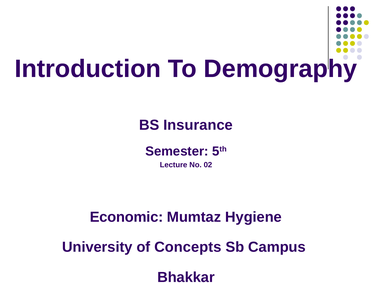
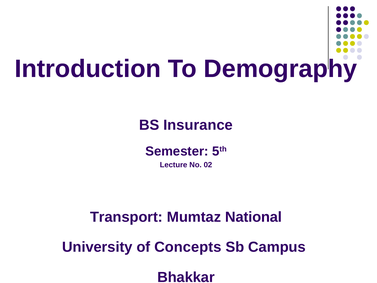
Economic: Economic -> Transport
Hygiene: Hygiene -> National
